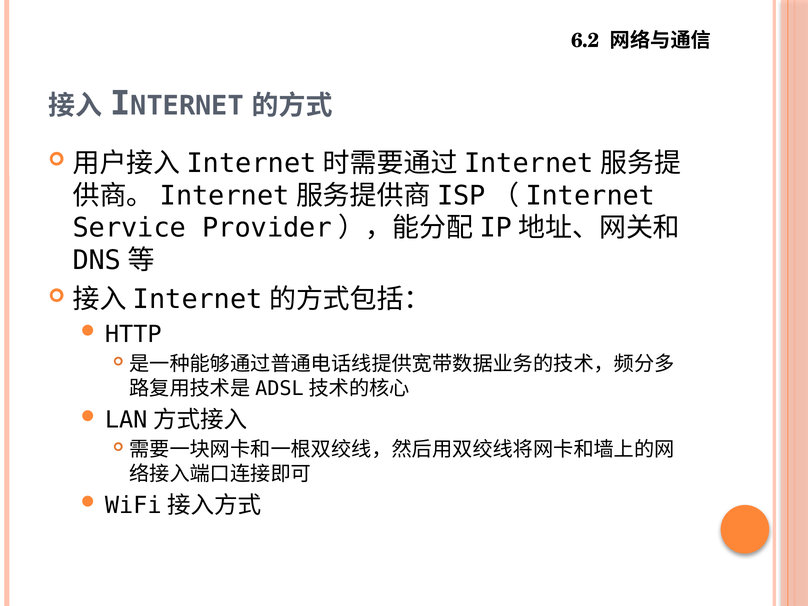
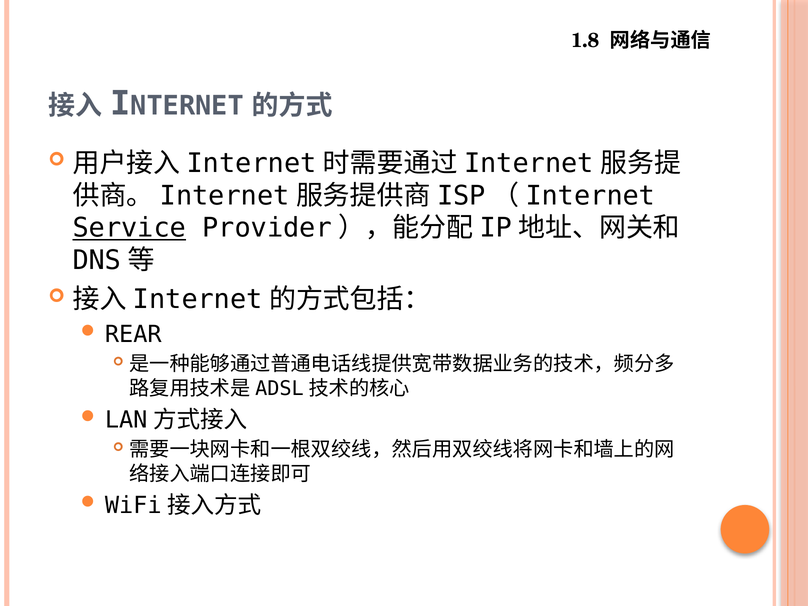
6.2: 6.2 -> 1.8
Service underline: none -> present
HTTP: HTTP -> REAR
